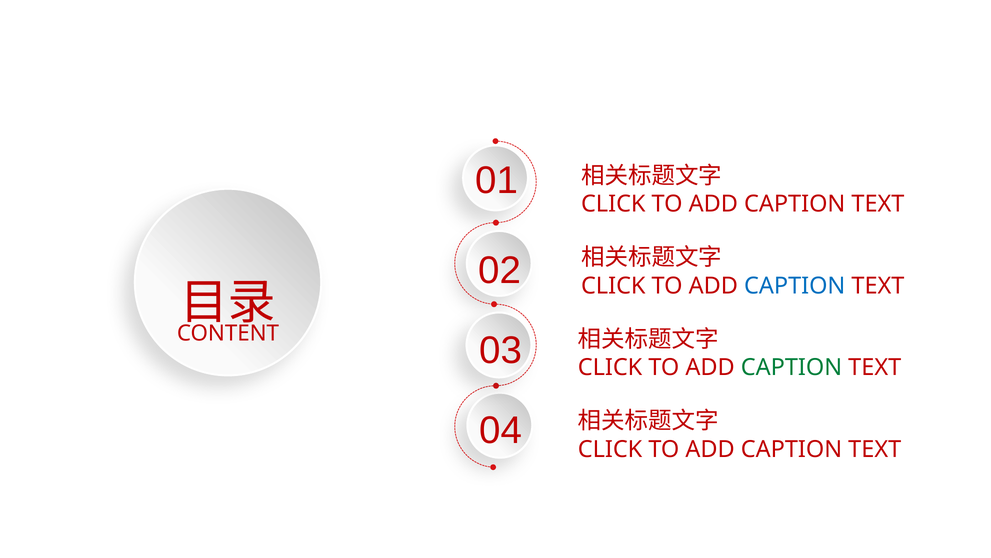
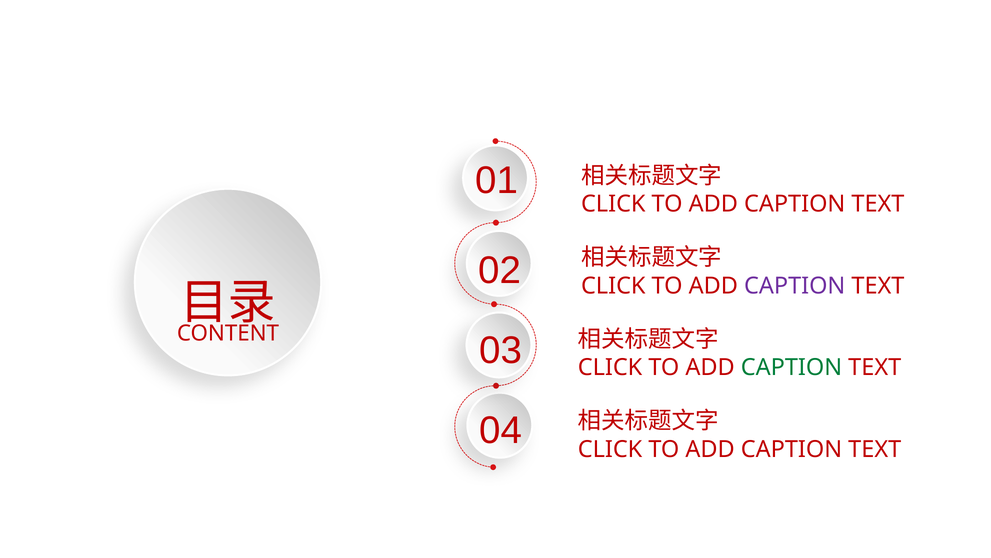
CAPTION at (795, 286) colour: blue -> purple
